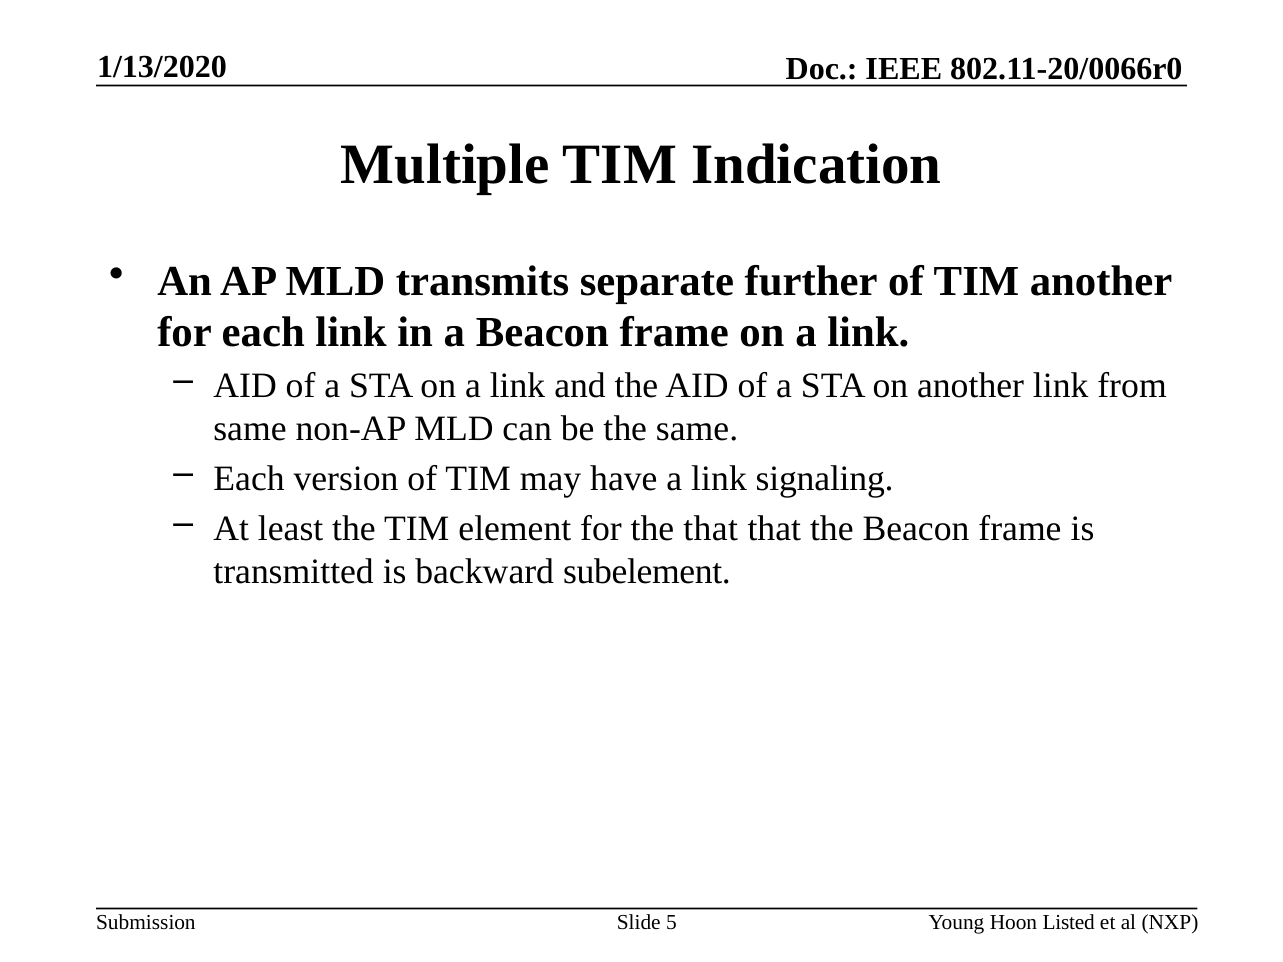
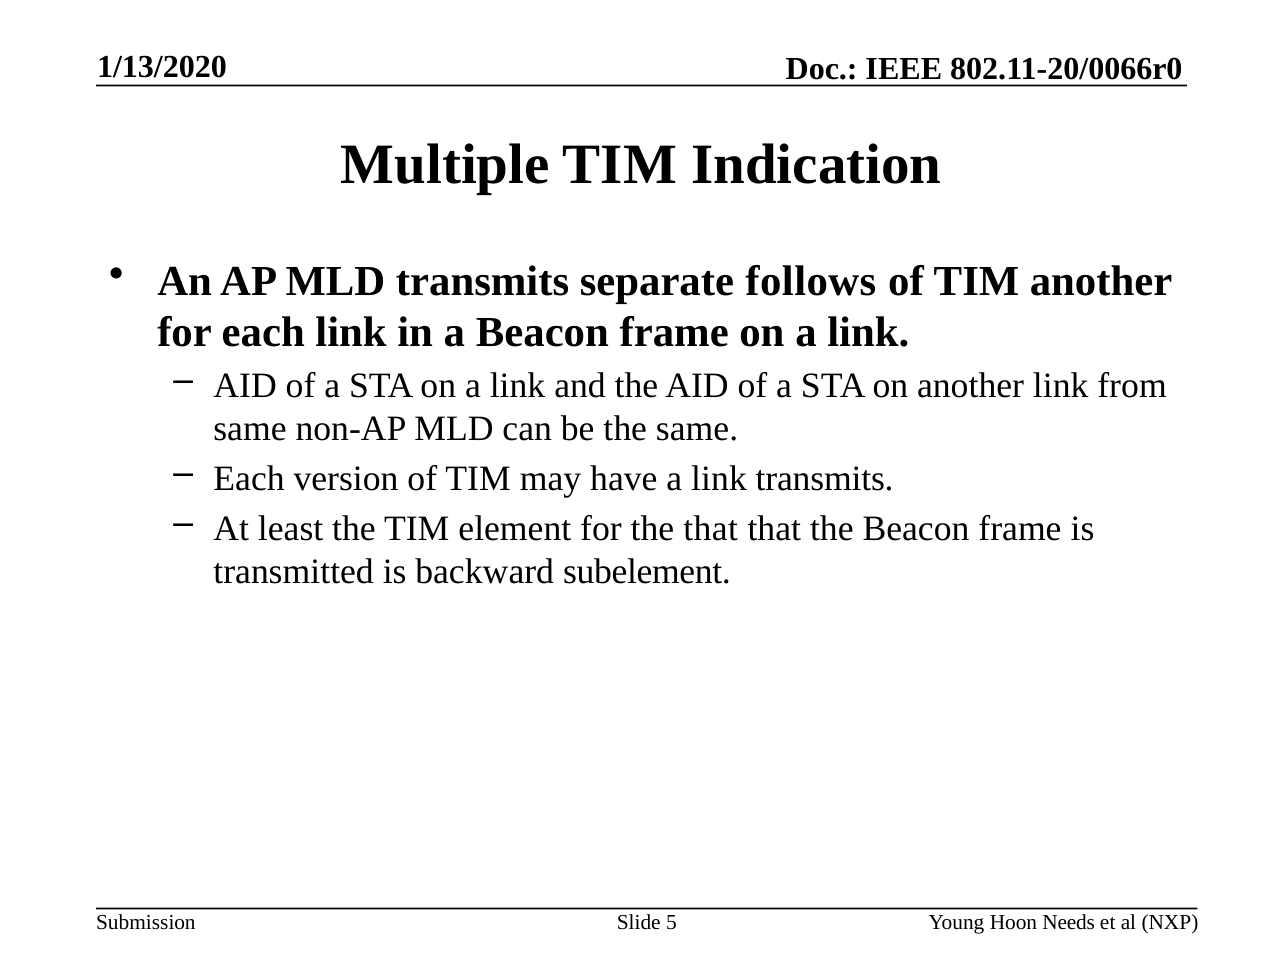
further: further -> follows
link signaling: signaling -> transmits
Listed: Listed -> Needs
